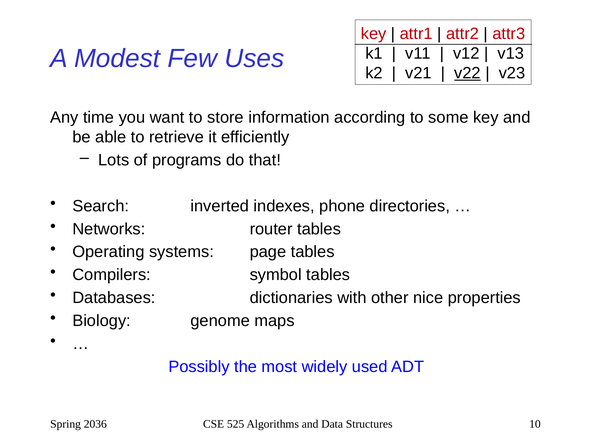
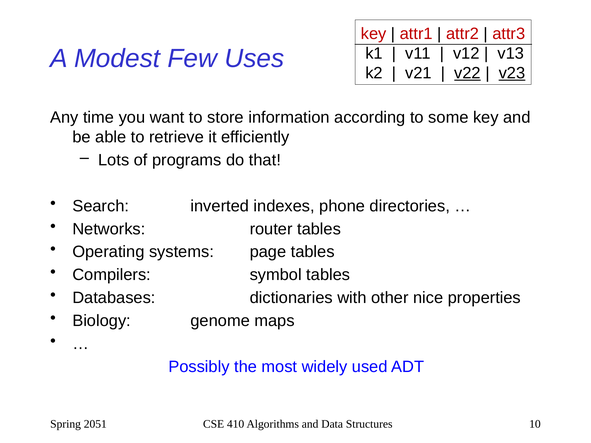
v23 underline: none -> present
2036: 2036 -> 2051
525: 525 -> 410
